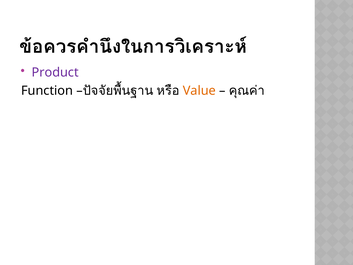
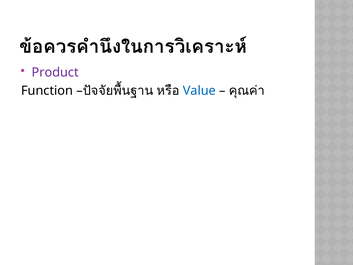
Value colour: orange -> blue
